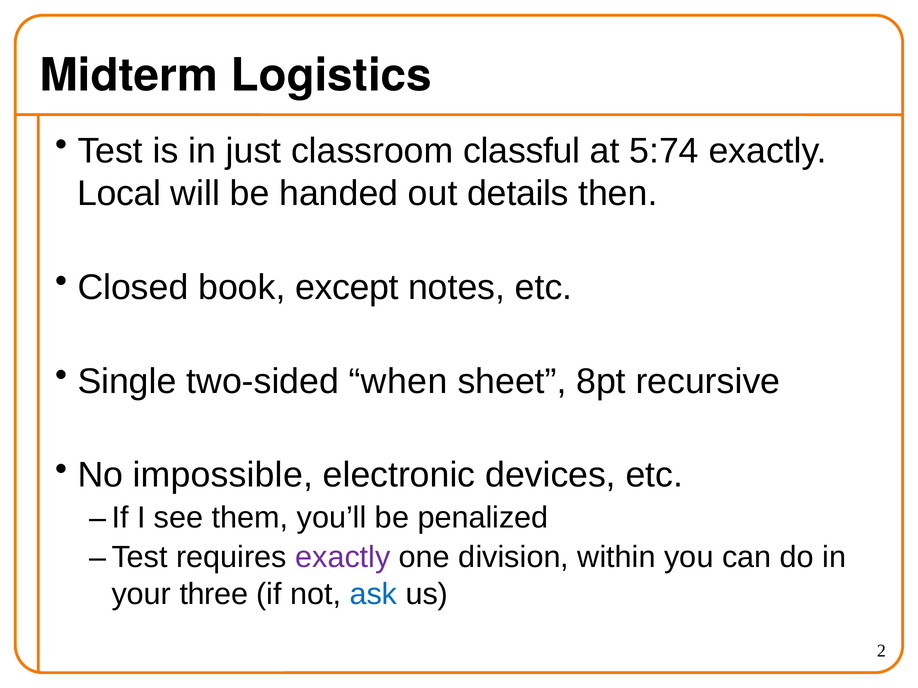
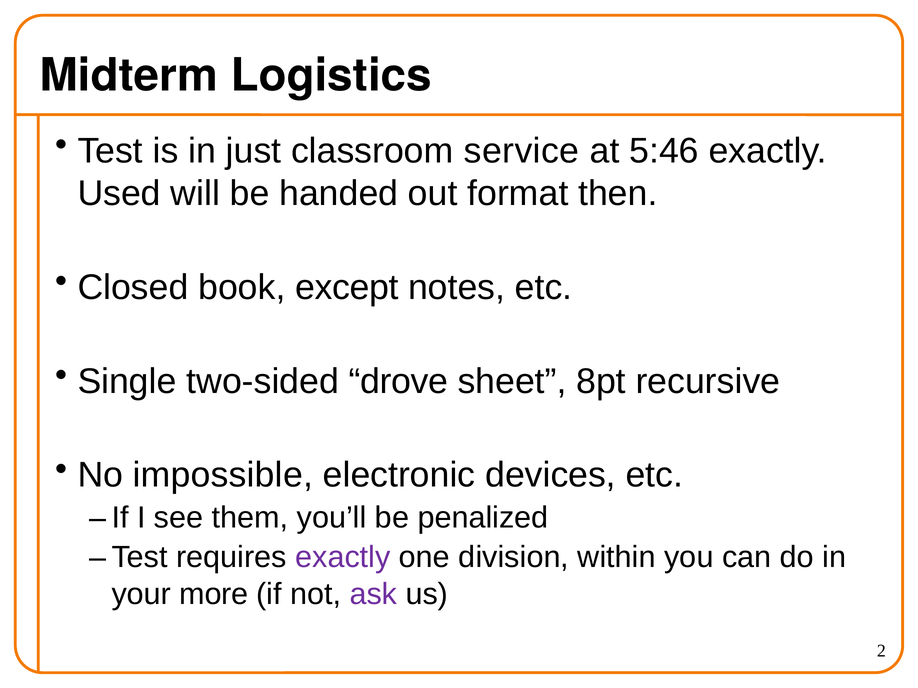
classful: classful -> service
5:74: 5:74 -> 5:46
Local: Local -> Used
details: details -> format
when: when -> drove
three: three -> more
ask colour: blue -> purple
